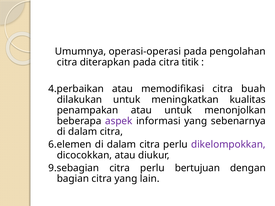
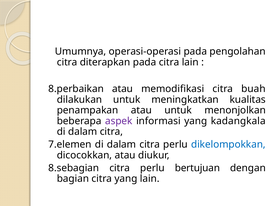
citra titik: titik -> lain
4.perbaikan: 4.perbaikan -> 8.perbaikan
sebenarnya: sebenarnya -> kadangkala
6.elemen: 6.elemen -> 7.elemen
dikelompokkan colour: purple -> blue
9.sebagian: 9.sebagian -> 8.sebagian
